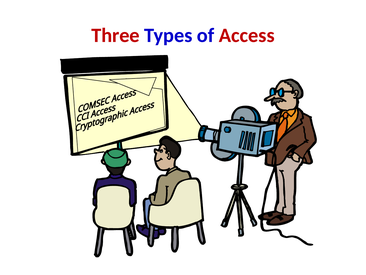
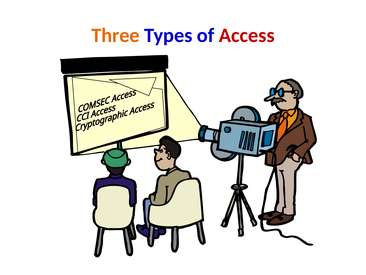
Three colour: red -> orange
